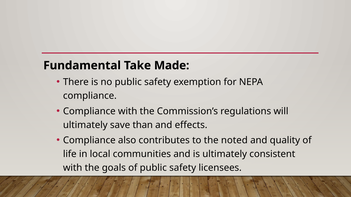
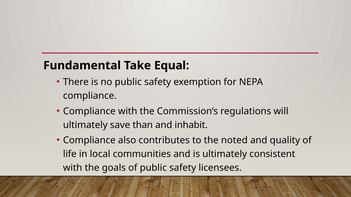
Made: Made -> Equal
effects: effects -> inhabit
